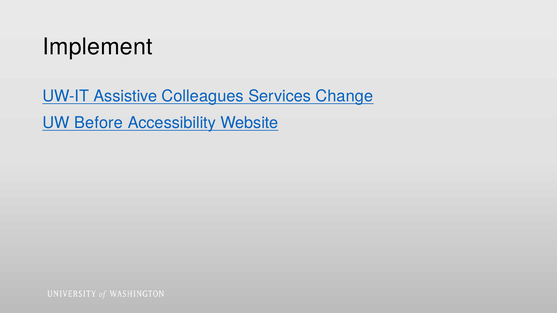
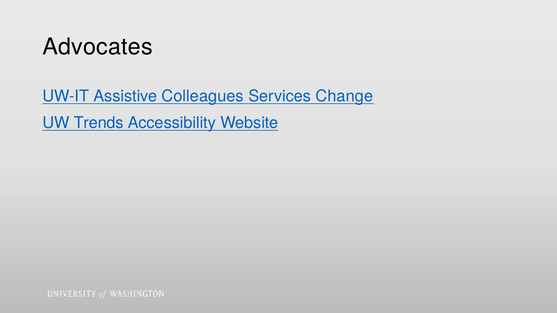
Implement: Implement -> Advocates
Before: Before -> Trends
